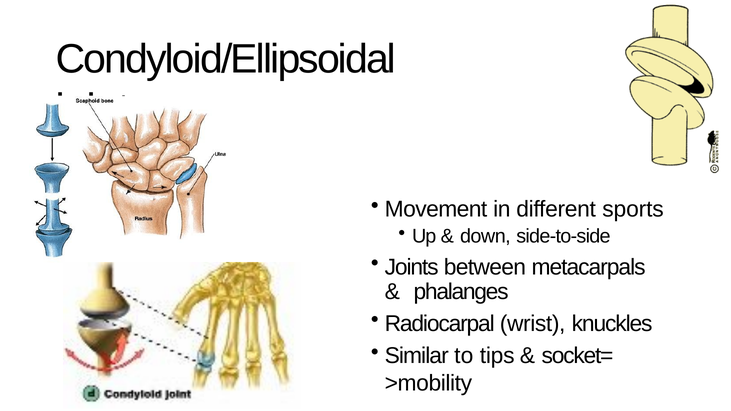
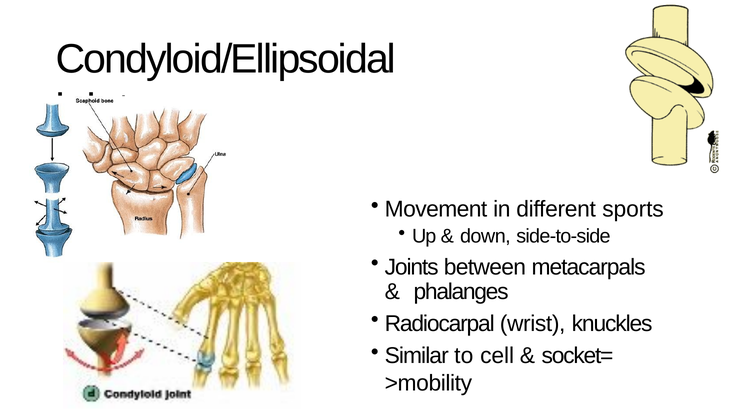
tips: tips -> cell
